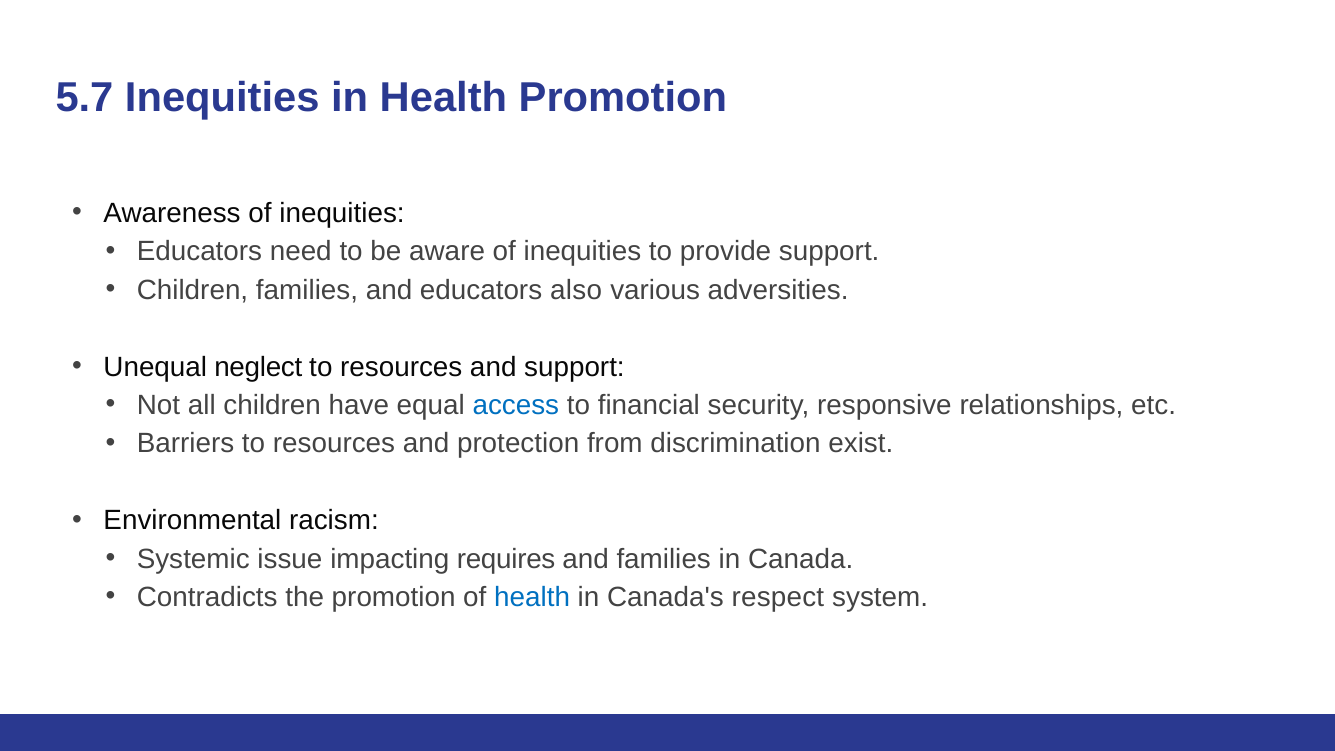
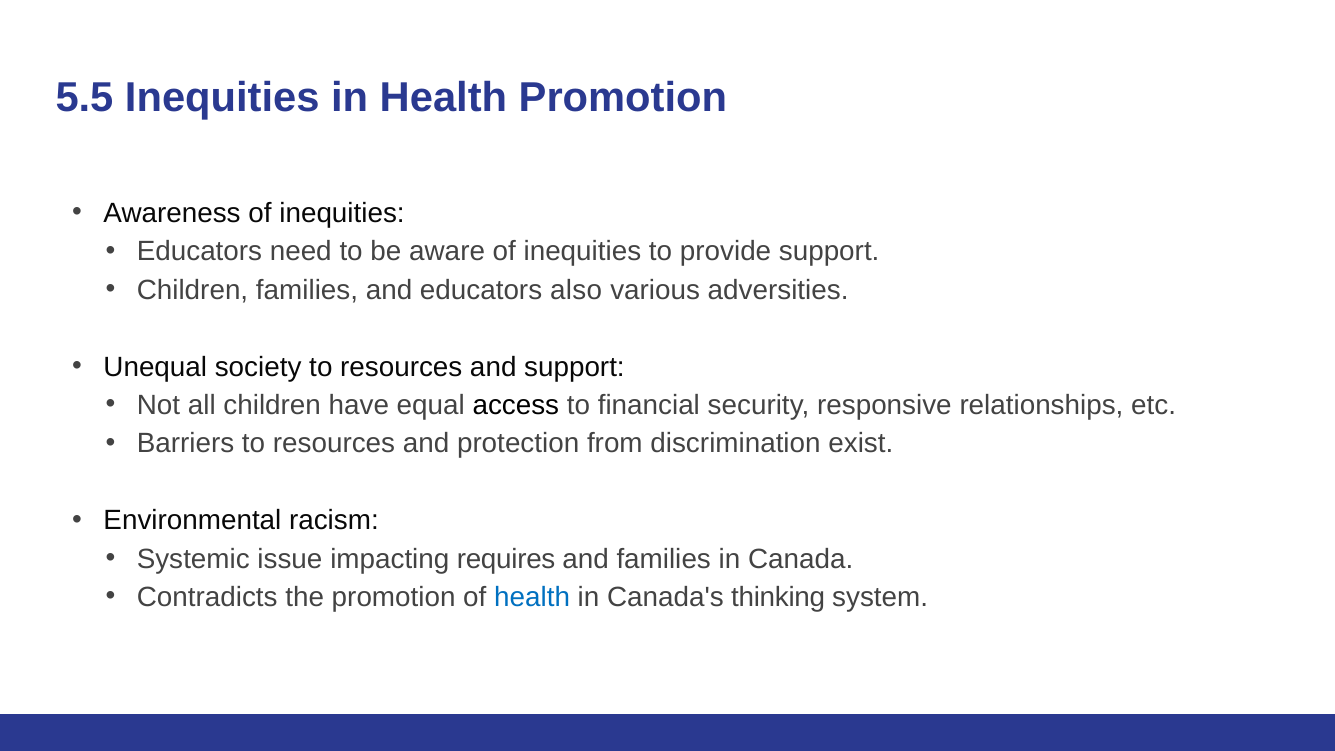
5.7: 5.7 -> 5.5
neglect: neglect -> society
access colour: blue -> black
respect: respect -> thinking
